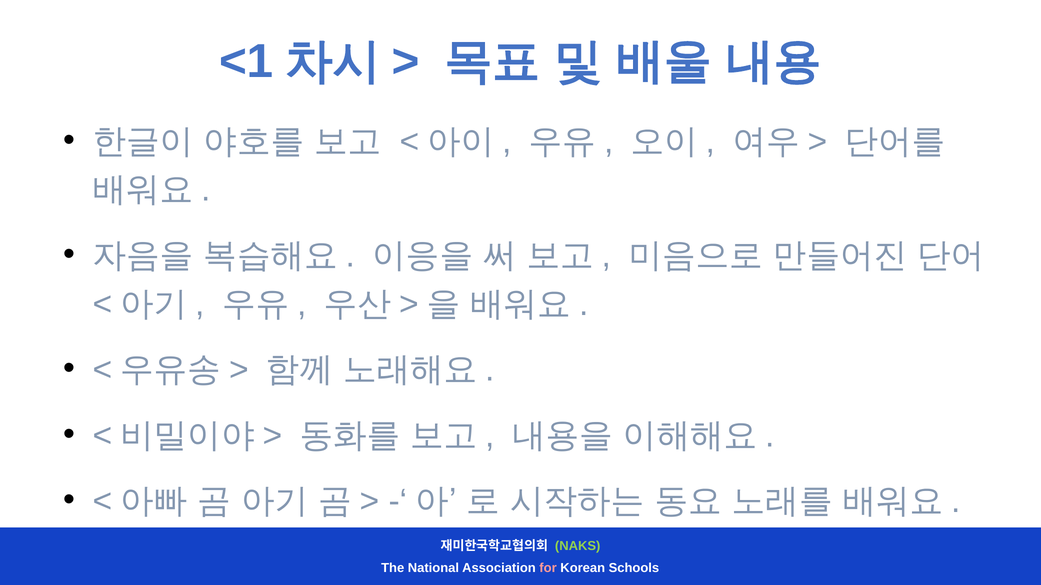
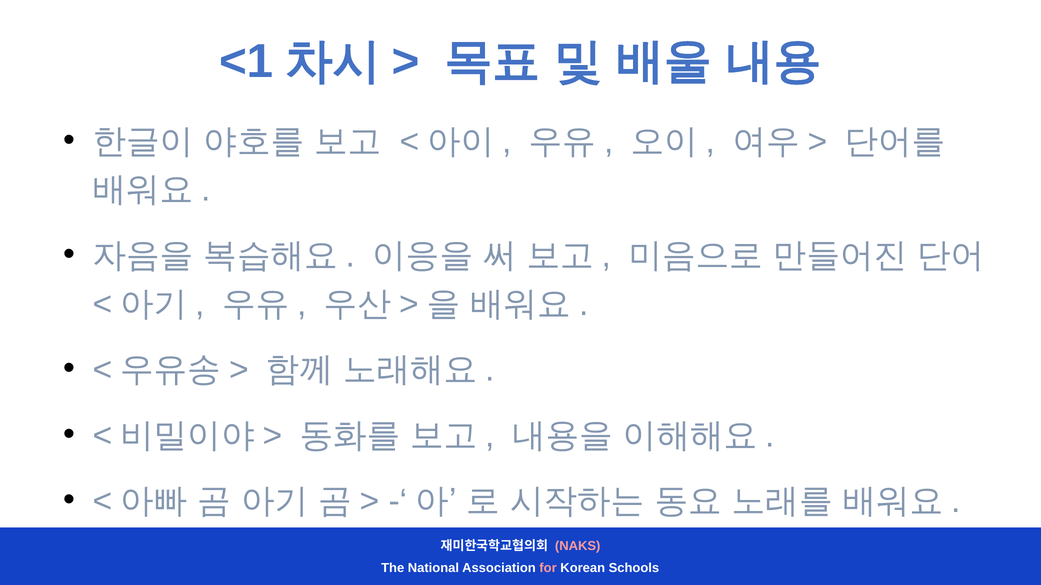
NAKS colour: light green -> pink
